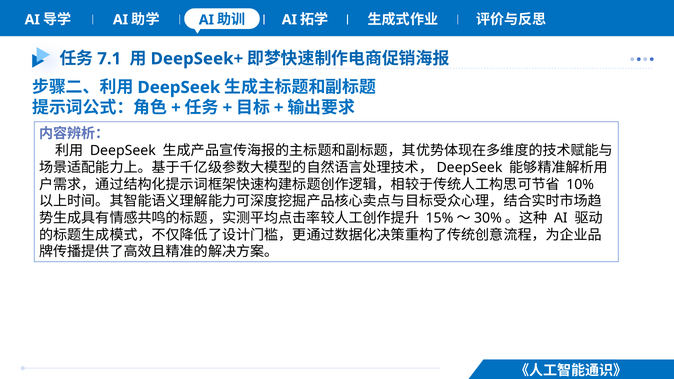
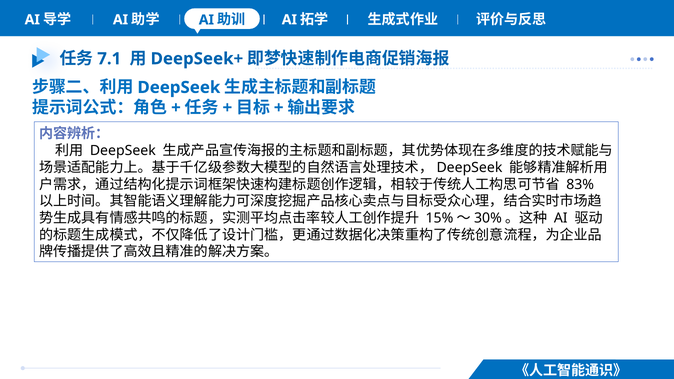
10%: 10% -> 83%
